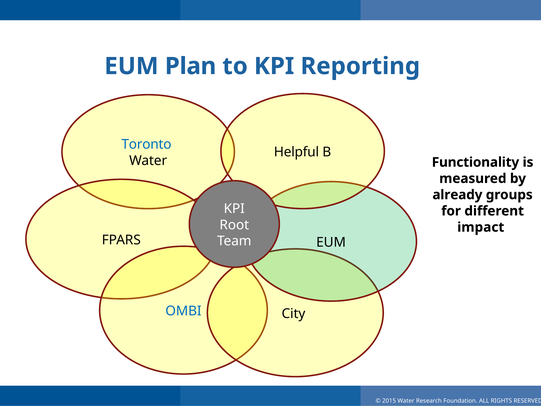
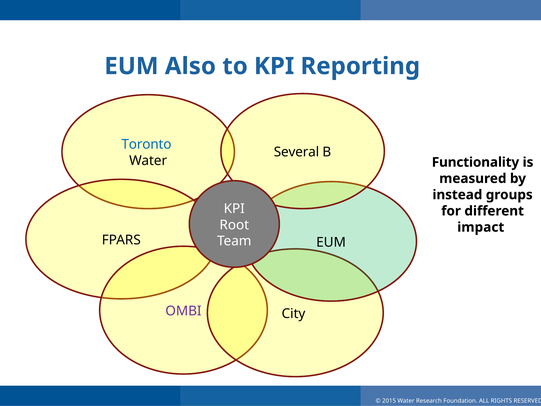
Plan: Plan -> Also
Helpful: Helpful -> Several
already: already -> instead
OMBI colour: blue -> purple
